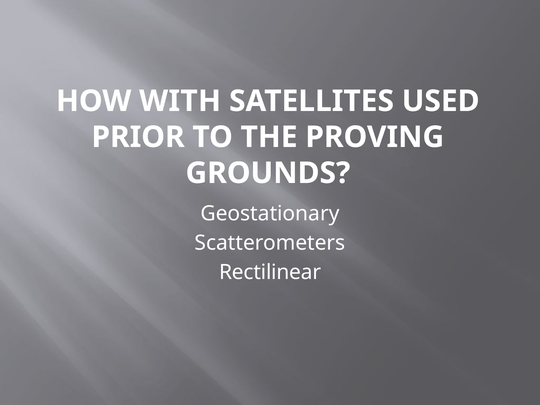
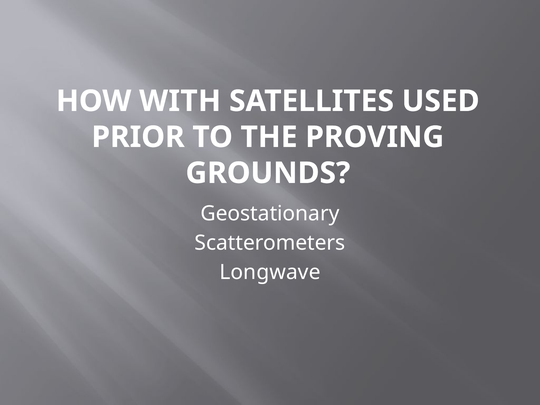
Rectilinear: Rectilinear -> Longwave
